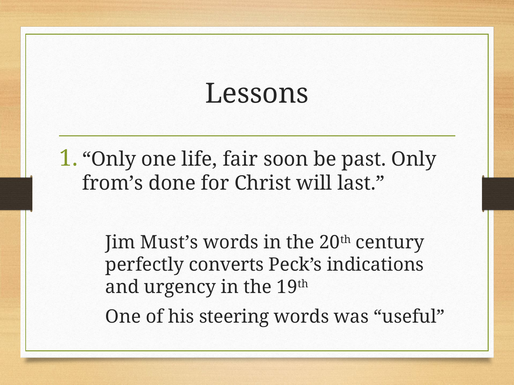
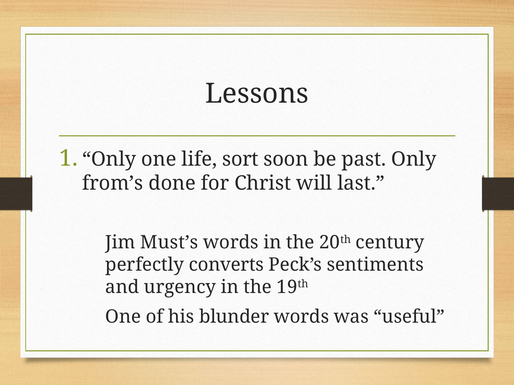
fair: fair -> sort
indications: indications -> sentiments
steering: steering -> blunder
